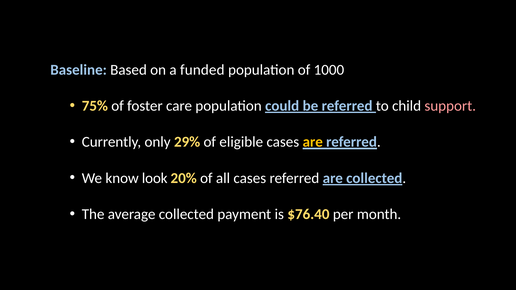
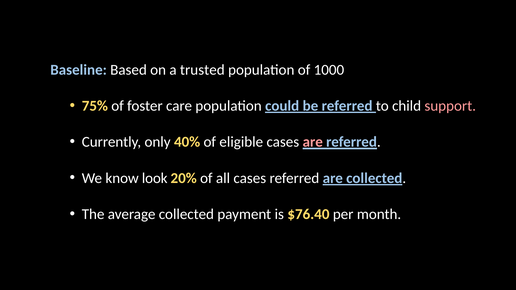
funded: funded -> trusted
29%: 29% -> 40%
are at (313, 142) colour: yellow -> pink
